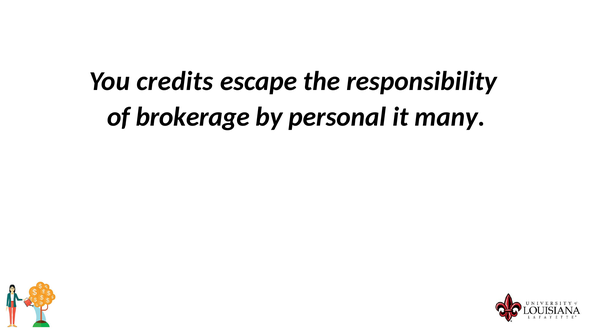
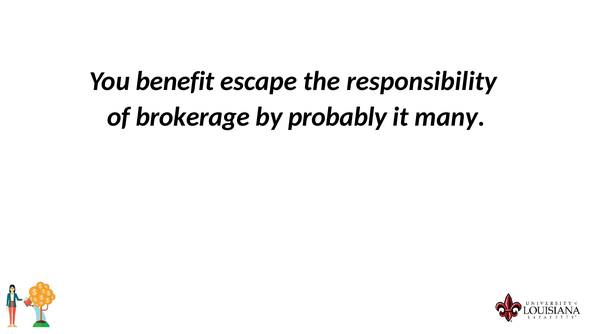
credits: credits -> benefit
personal: personal -> probably
